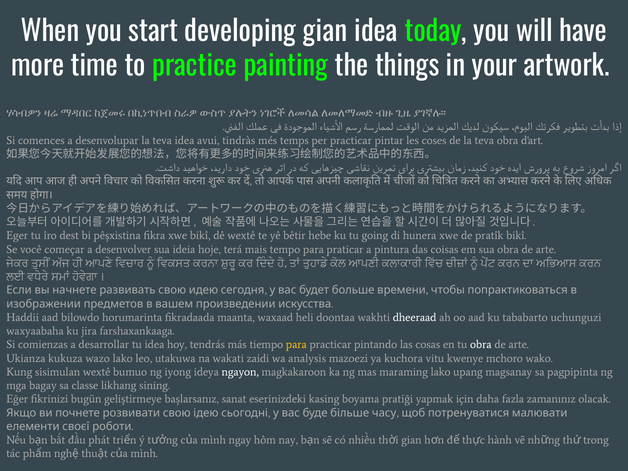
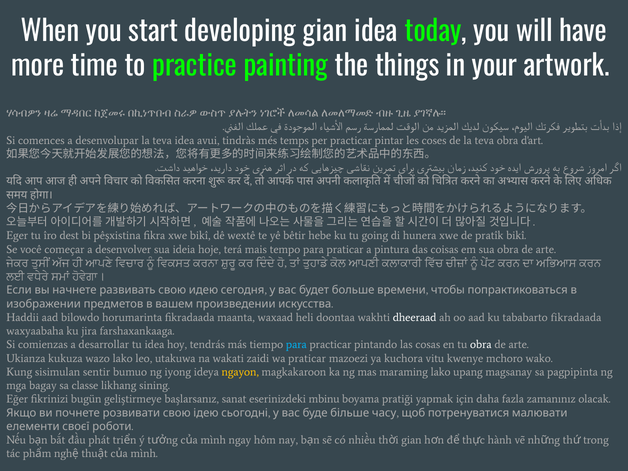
tababarto uchunguzi: uchunguzi -> fikradaada
para at (296, 345) colour: yellow -> light blue
wa analysis: analysis -> praticar
sisimulan wextê: wextê -> sentir
ngayon colour: white -> yellow
kasing: kasing -> mbinu
